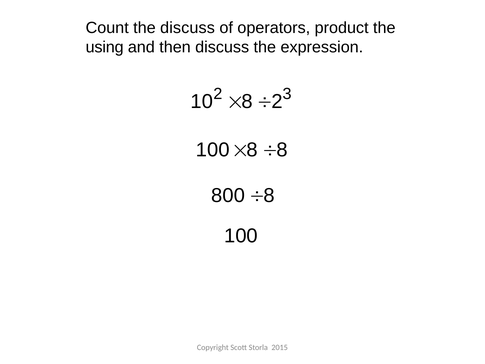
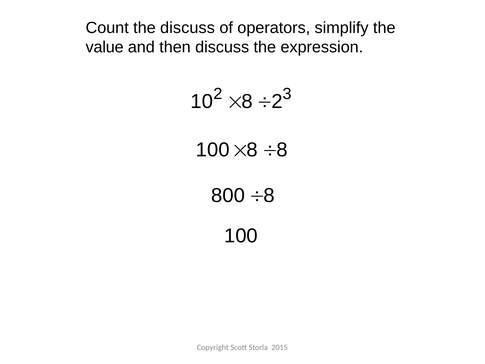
product: product -> simplify
using: using -> value
